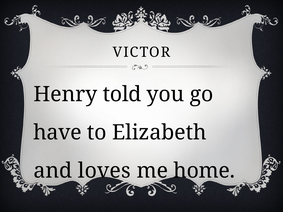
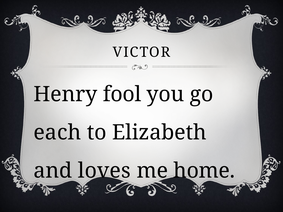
told: told -> fool
have: have -> each
